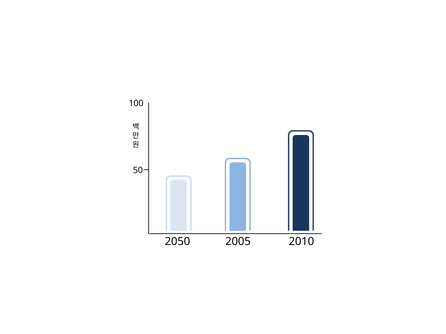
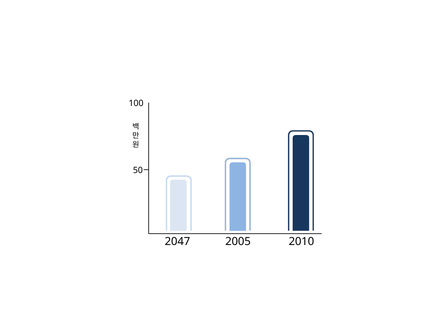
2050: 2050 -> 2047
